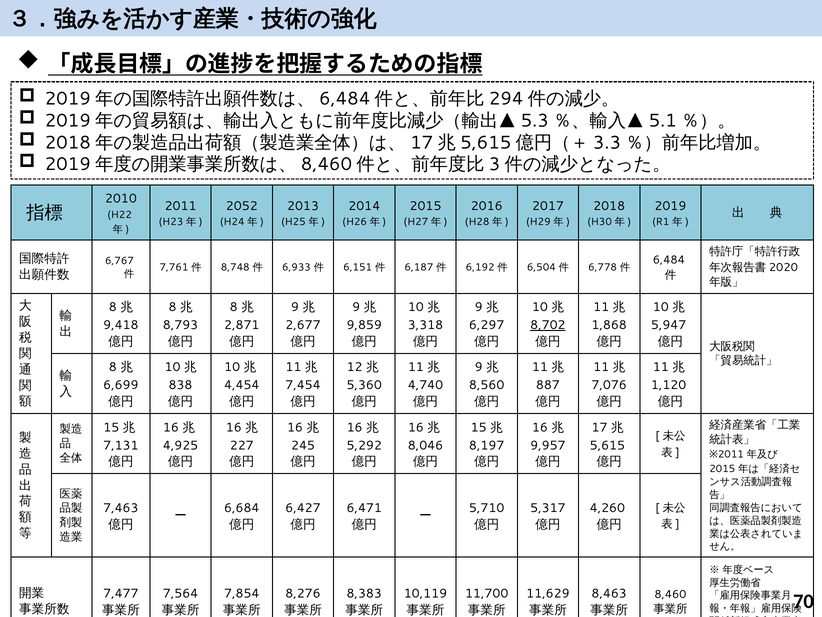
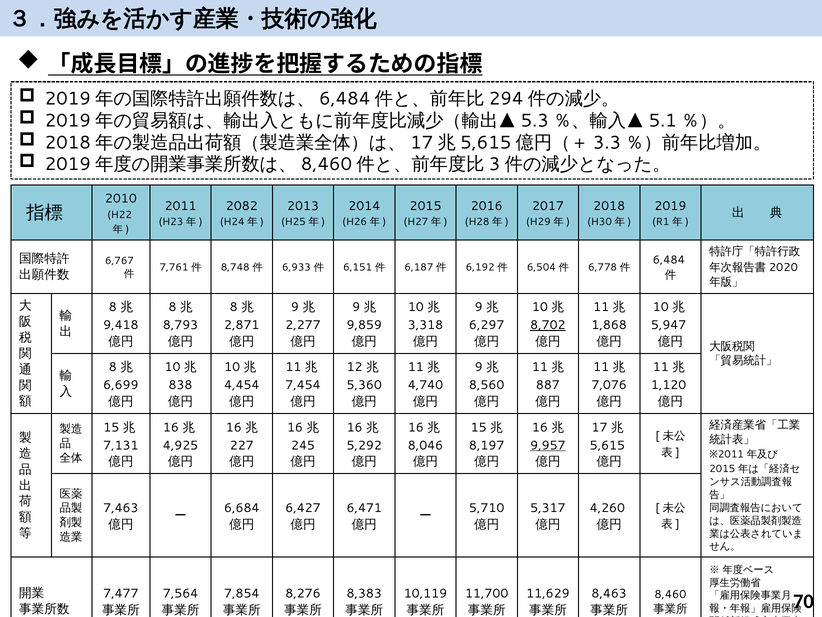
2052: 2052 -> 2082
2,677: 2,677 -> 2,277
9,957 underline: none -> present
